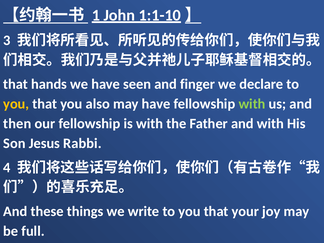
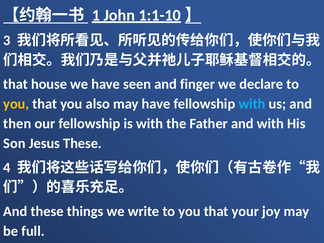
hands: hands -> house
with at (252, 104) colour: light green -> light blue
Jesus Rabbi: Rabbi -> These
